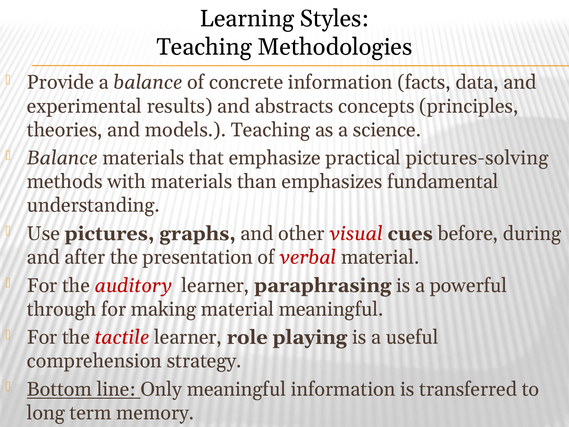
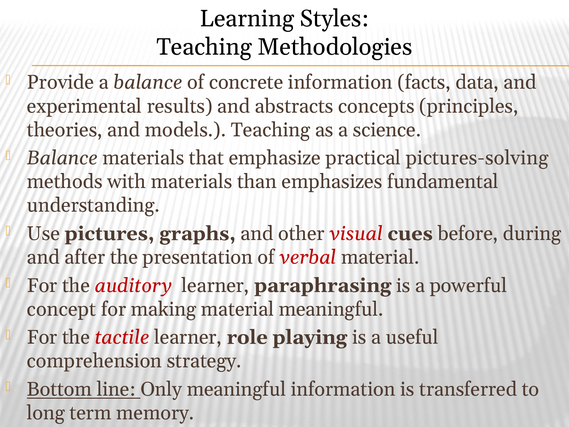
through: through -> concept
